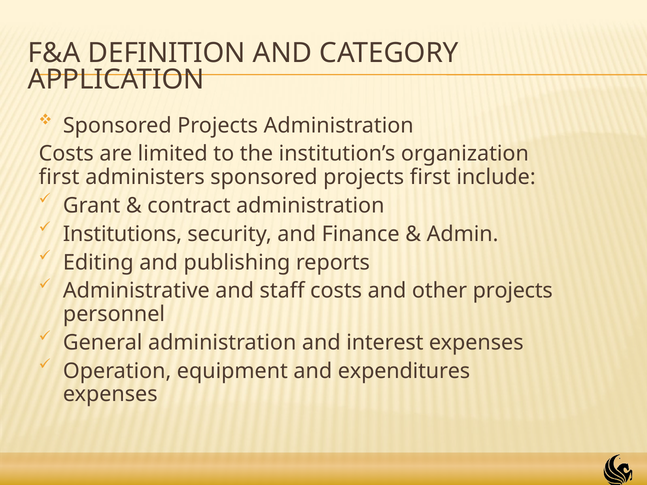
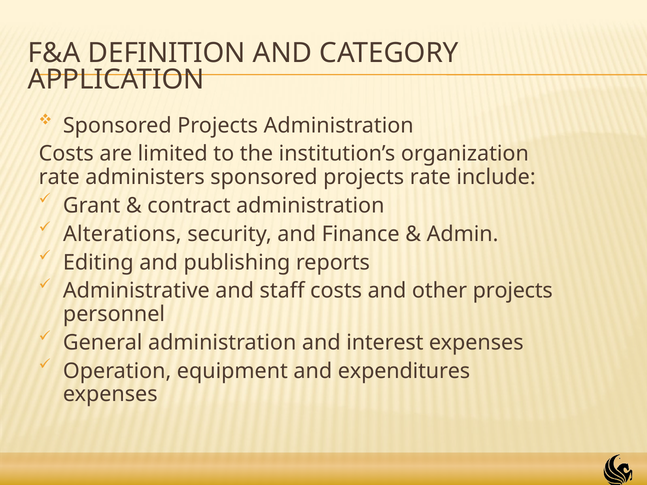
first at (59, 177): first -> rate
projects first: first -> rate
Institutions: Institutions -> Alterations
